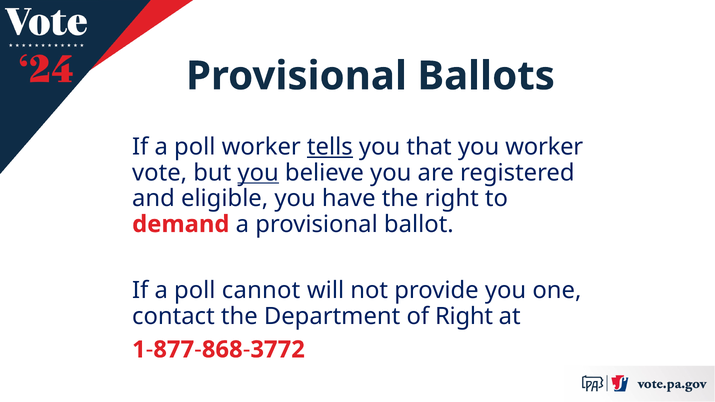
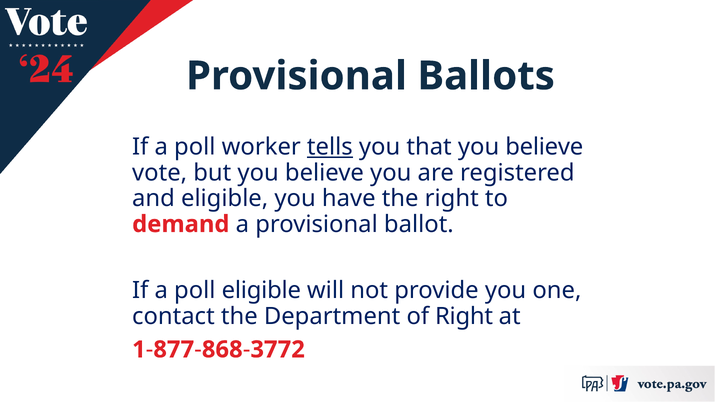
that you worker: worker -> believe
you at (258, 173) underline: present -> none
poll cannot: cannot -> eligible
